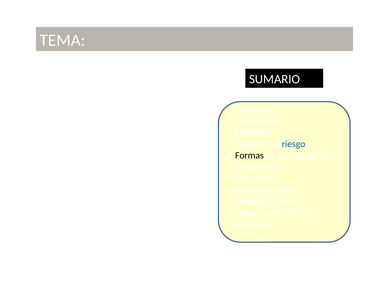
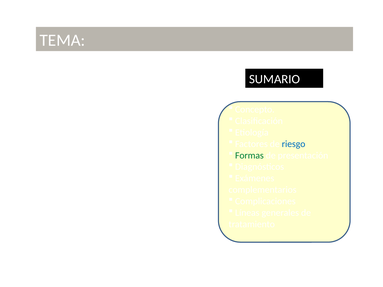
Formas colour: black -> green
